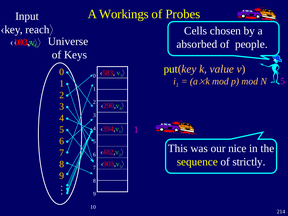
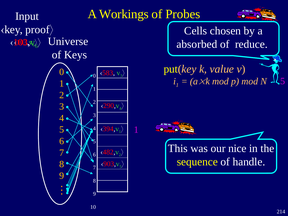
reach: reach -> proof
people: people -> reduce
strictly: strictly -> handle
